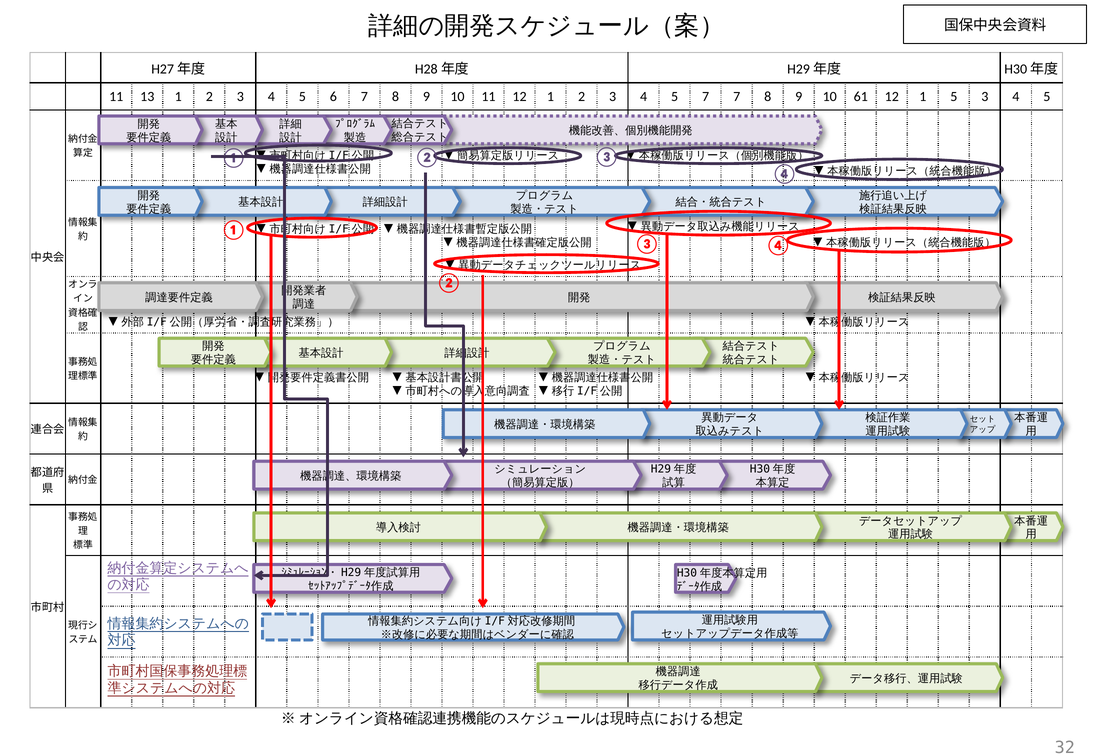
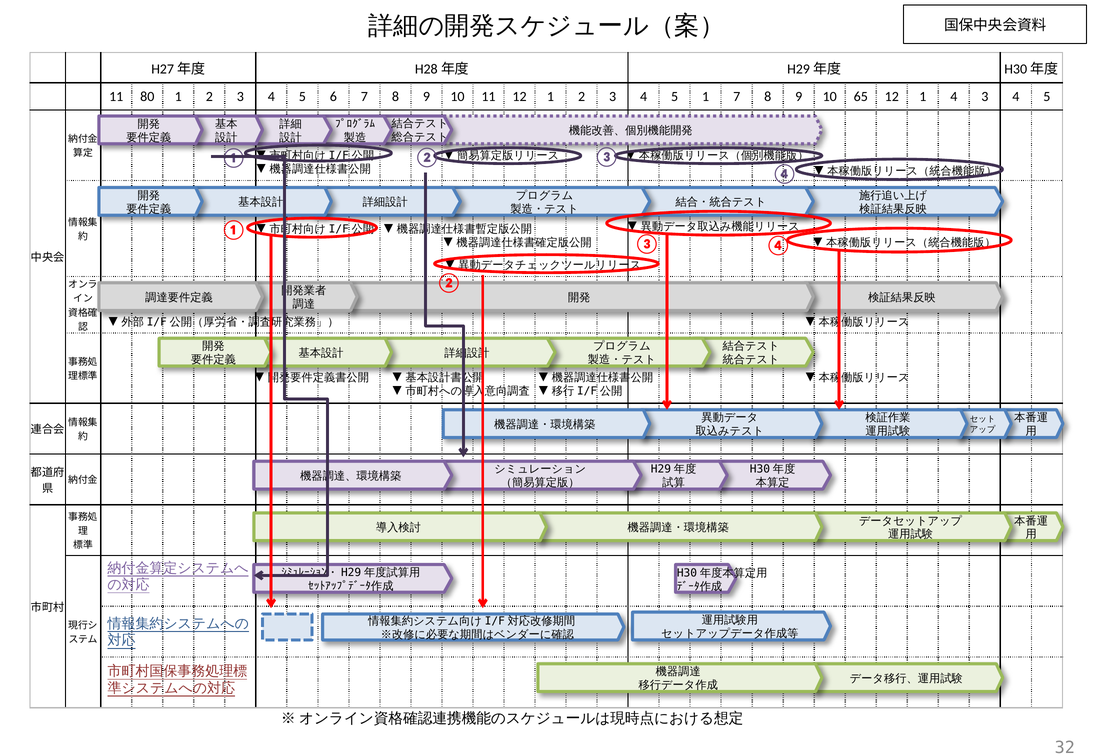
13: 13 -> 80
5 7: 7 -> 1
61: 61 -> 65
1 5: 5 -> 4
